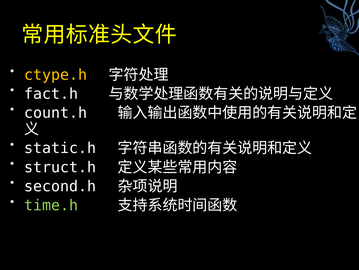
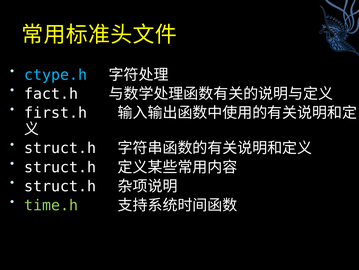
ctype.h colour: yellow -> light blue
count.h: count.h -> first.h
static.h at (60, 148): static.h -> struct.h
second.h at (60, 186): second.h -> struct.h
